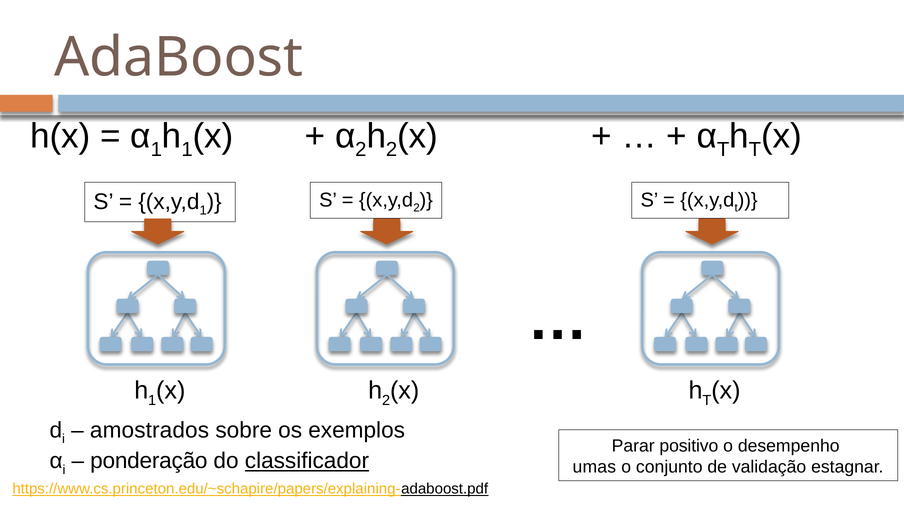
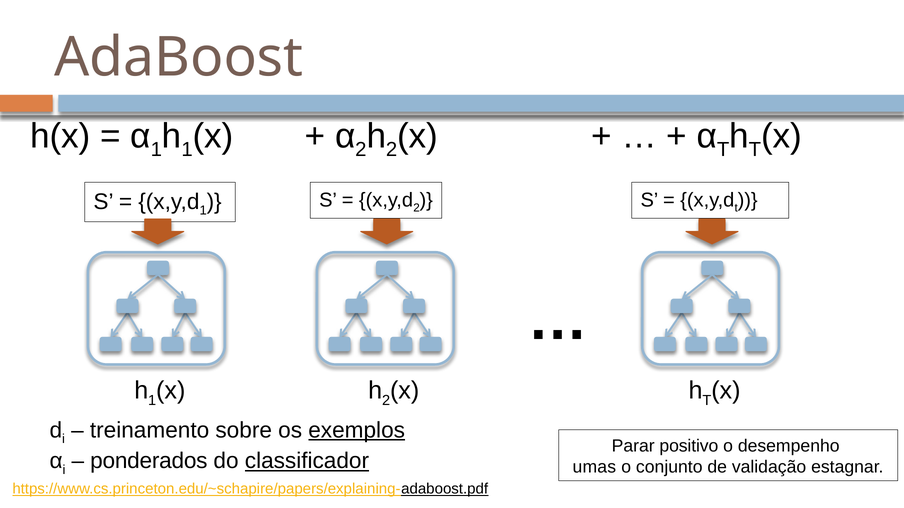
amostrados: amostrados -> treinamento
exemplos underline: none -> present
ponderação: ponderação -> ponderados
